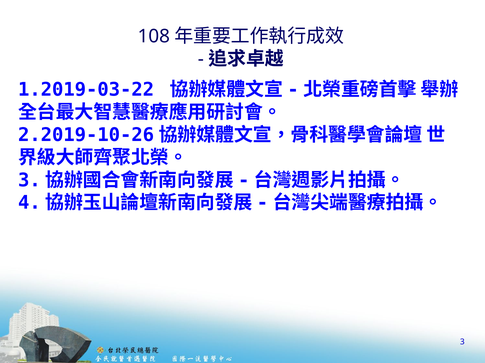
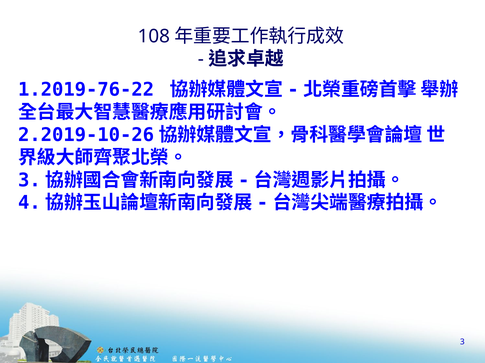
1.2019-03-22: 1.2019-03-22 -> 1.2019-76-22
